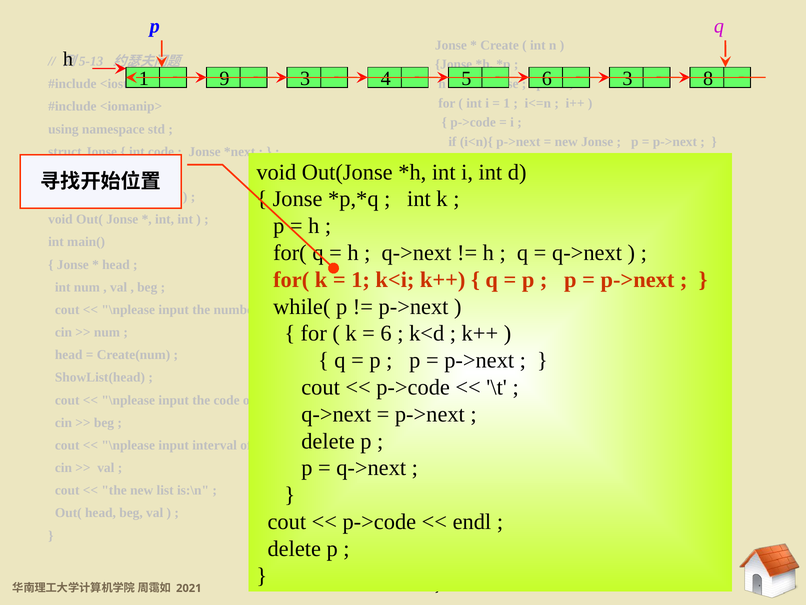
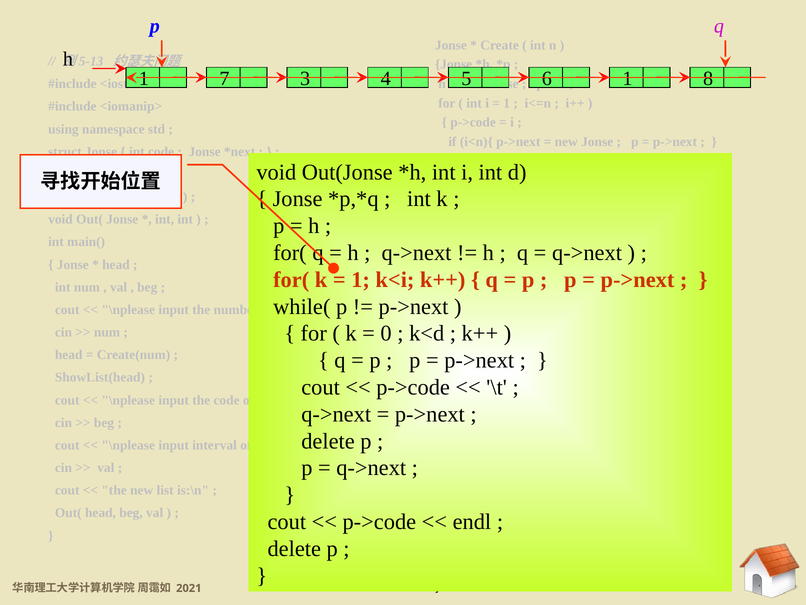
9: 9 -> 7
3 at (627, 79): 3 -> 1
6 at (386, 333): 6 -> 0
